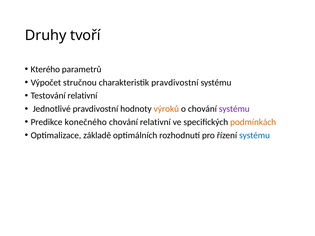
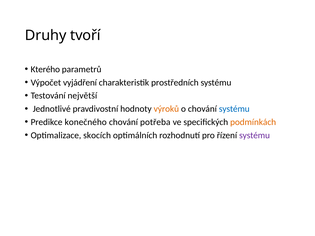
stručnou: stručnou -> vyjádření
charakteristik pravdivostní: pravdivostní -> prostředních
Testování relativní: relativní -> největší
systému at (234, 109) colour: purple -> blue
chování relativní: relativní -> potřeba
základě: základě -> skocích
systému at (255, 135) colour: blue -> purple
